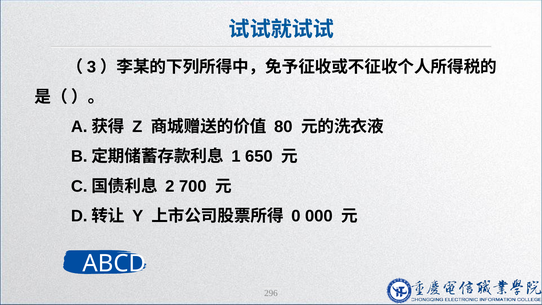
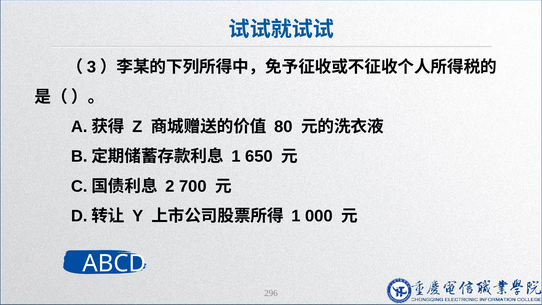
0 at (296, 216): 0 -> 1
